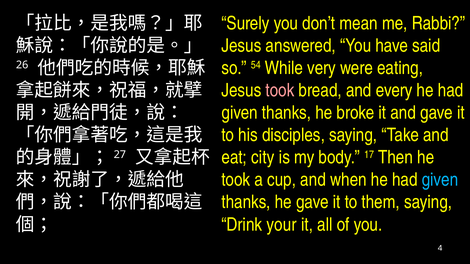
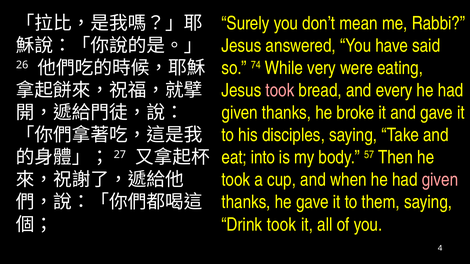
54: 54 -> 74
city: city -> into
17: 17 -> 57
given at (440, 180) colour: light blue -> pink
Drink your: your -> took
